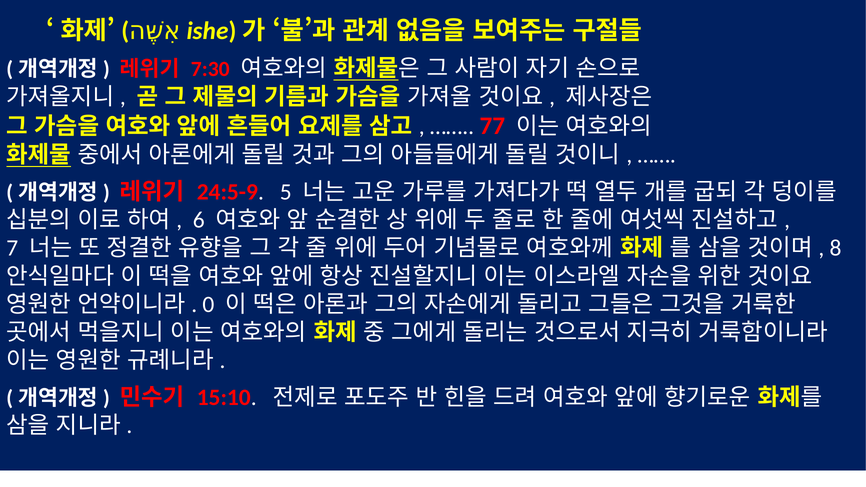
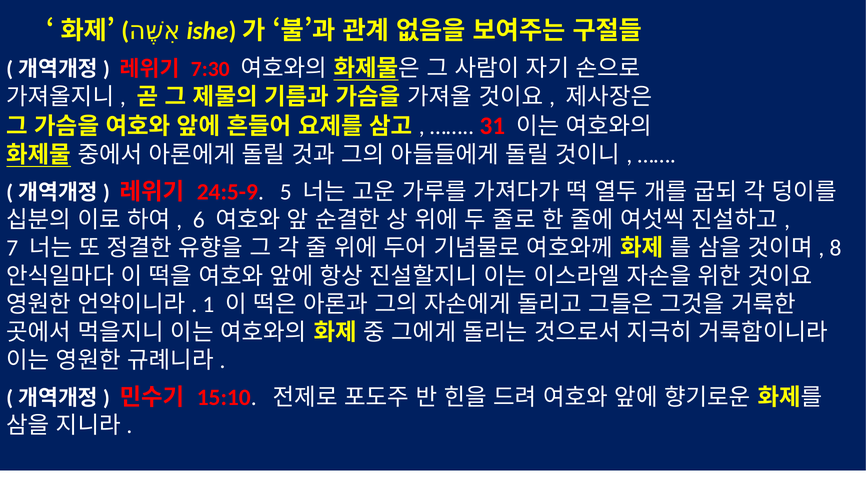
77: 77 -> 31
0: 0 -> 1
